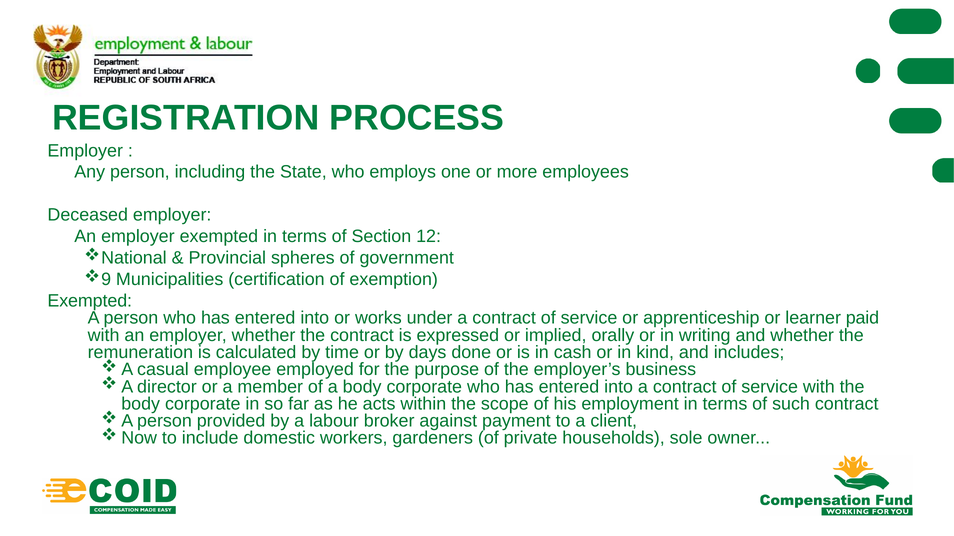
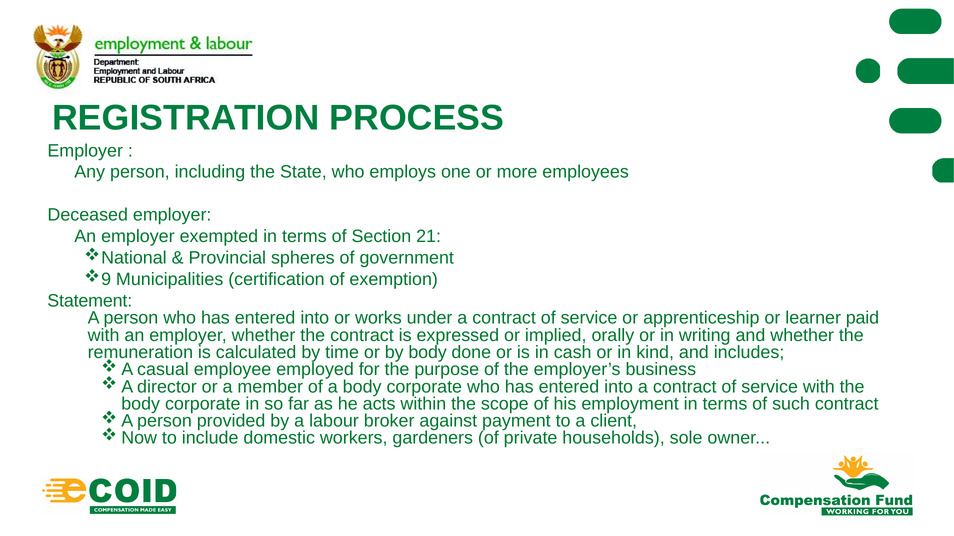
12: 12 -> 21
Exempted at (90, 301): Exempted -> Statement
by days: days -> body
